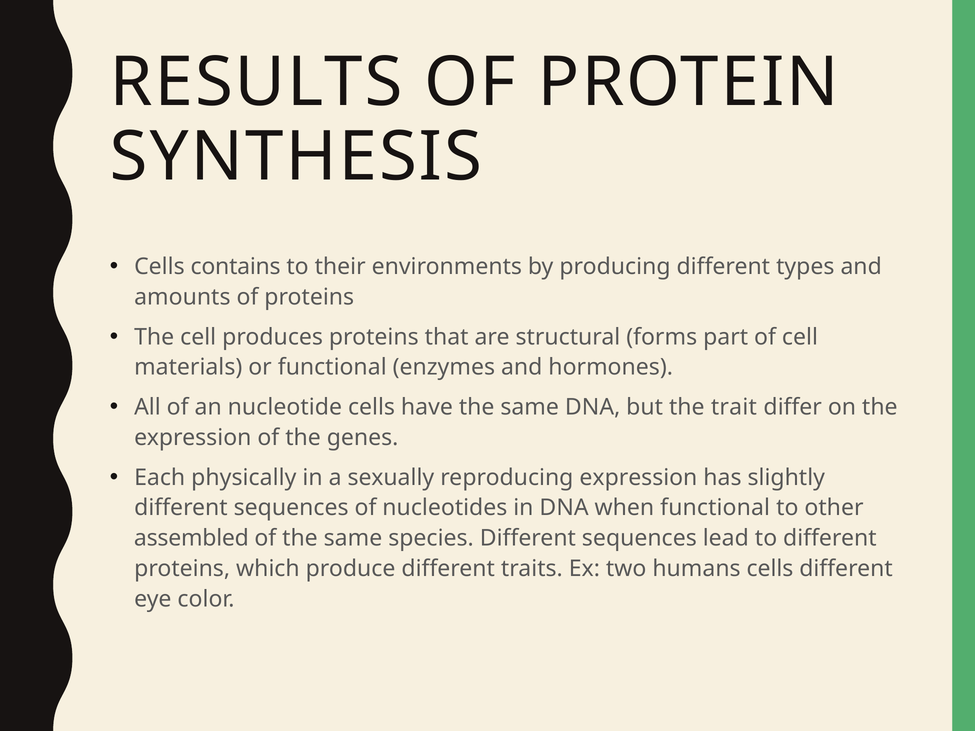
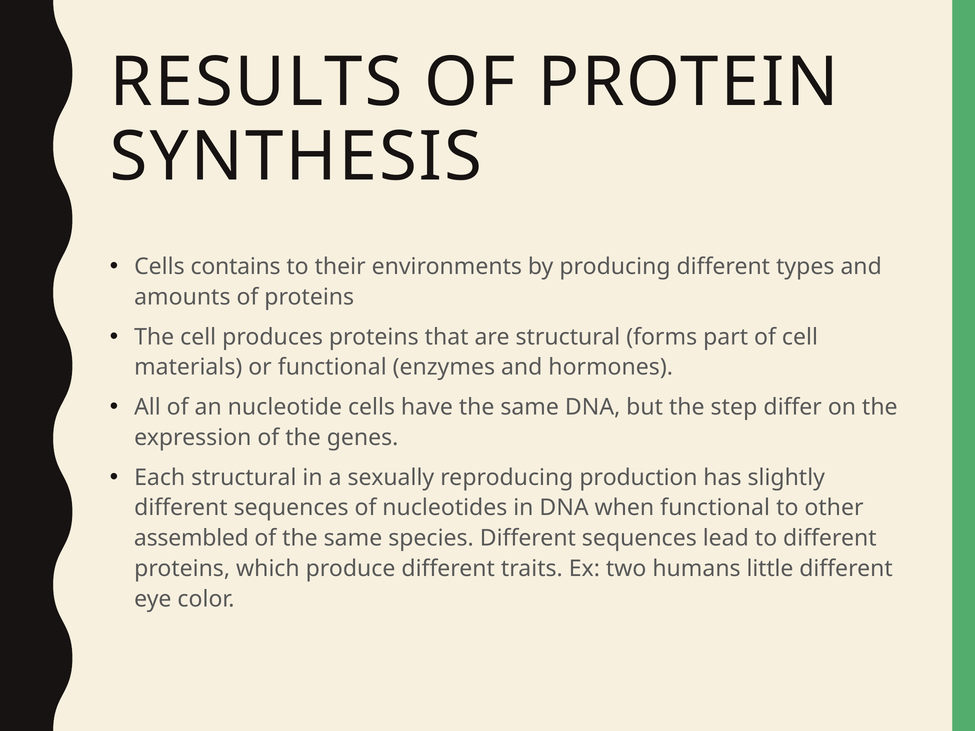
trait: trait -> step
Each physically: physically -> structural
reproducing expression: expression -> production
humans cells: cells -> little
